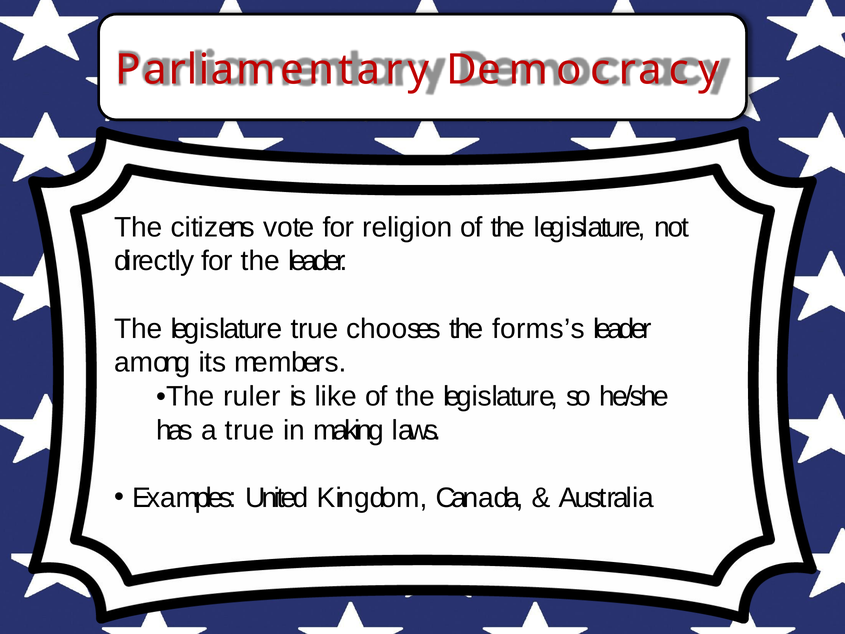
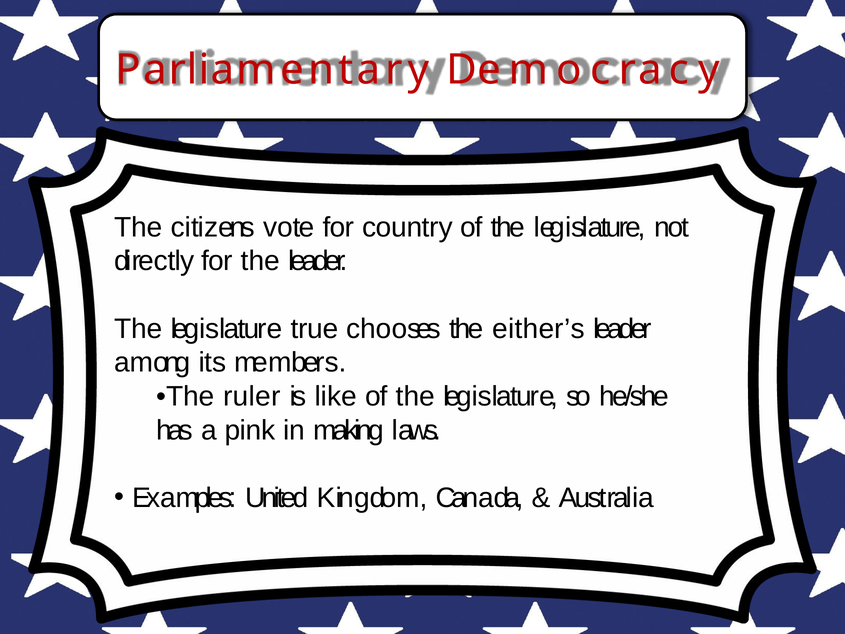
religion: religion -> country
forms’s: forms’s -> either’s
a true: true -> pink
